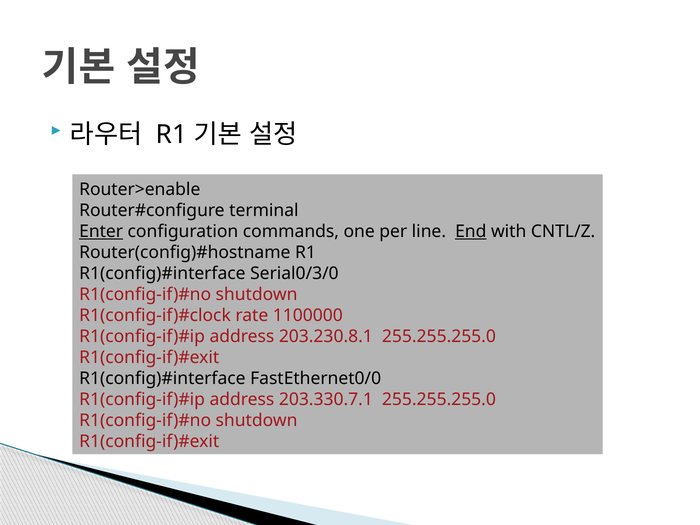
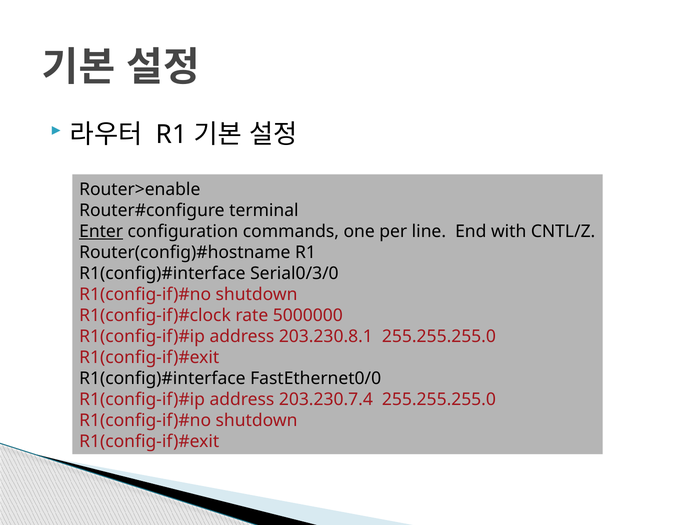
End underline: present -> none
1100000: 1100000 -> 5000000
203.330.7.1: 203.330.7.1 -> 203.230.7.4
